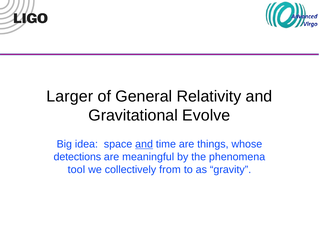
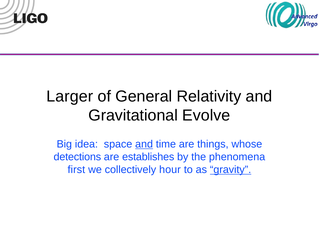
meaningful: meaningful -> establishes
tool: tool -> first
from: from -> hour
gravity underline: none -> present
